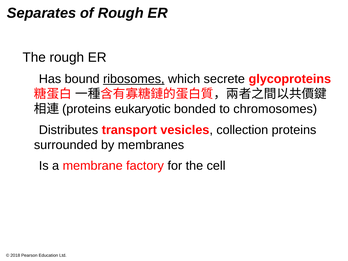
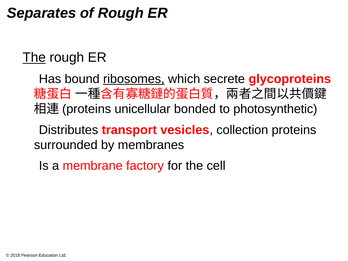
The at (34, 58) underline: none -> present
eukaryotic: eukaryotic -> unicellular
chromosomes: chromosomes -> photosynthetic
